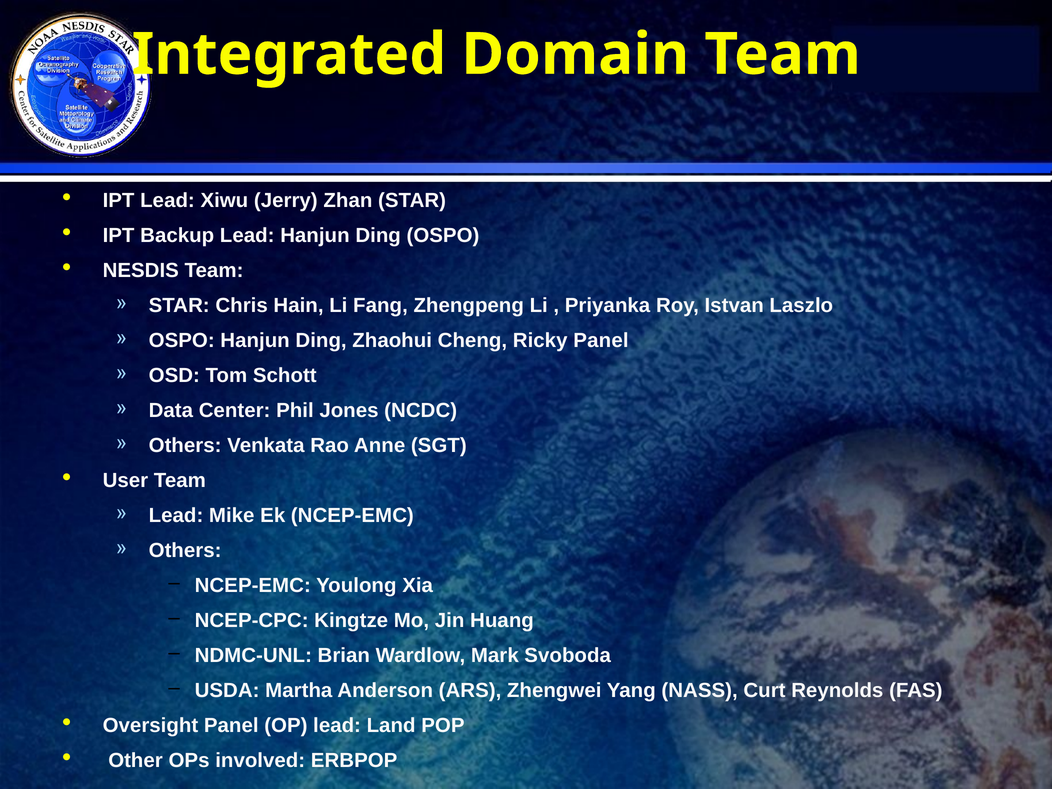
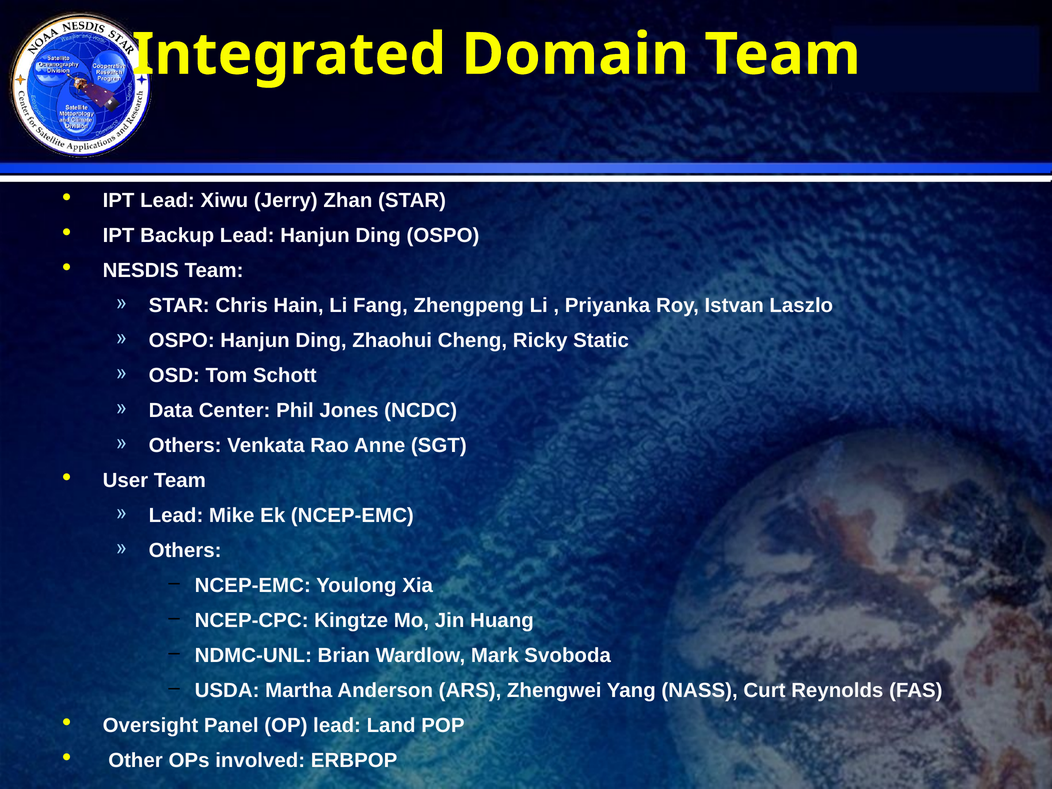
Ricky Panel: Panel -> Static
